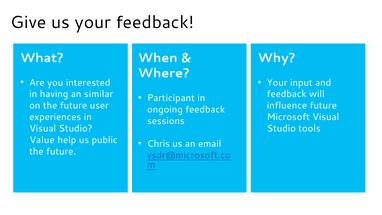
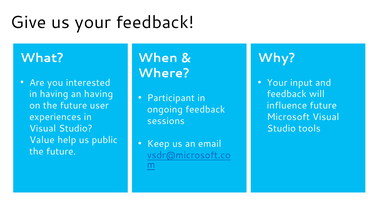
an similar: similar -> having
Chris: Chris -> Keep
